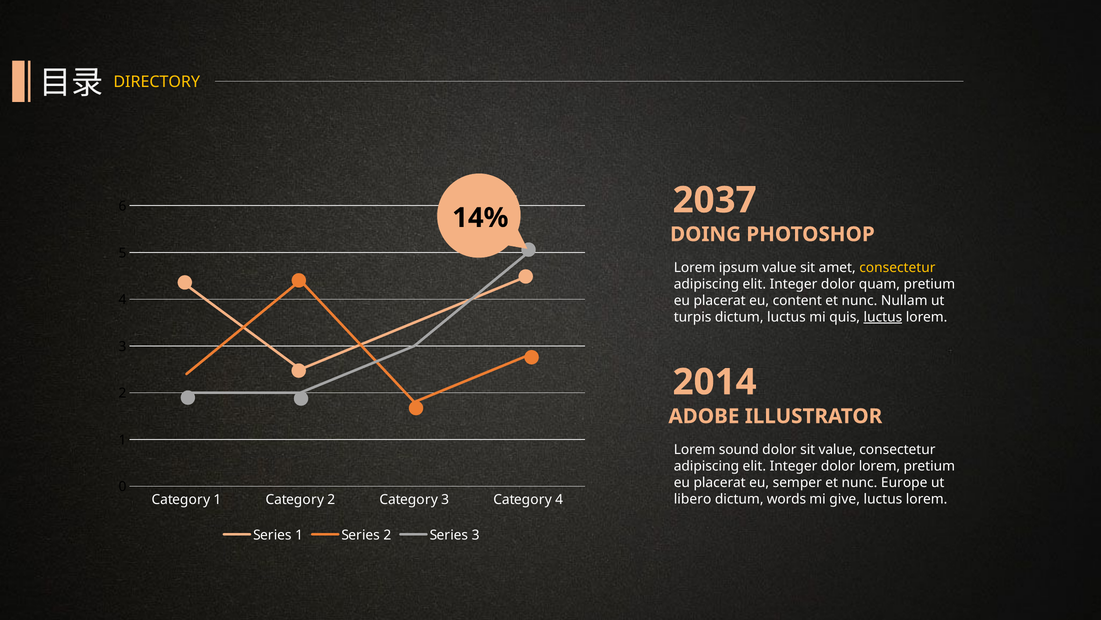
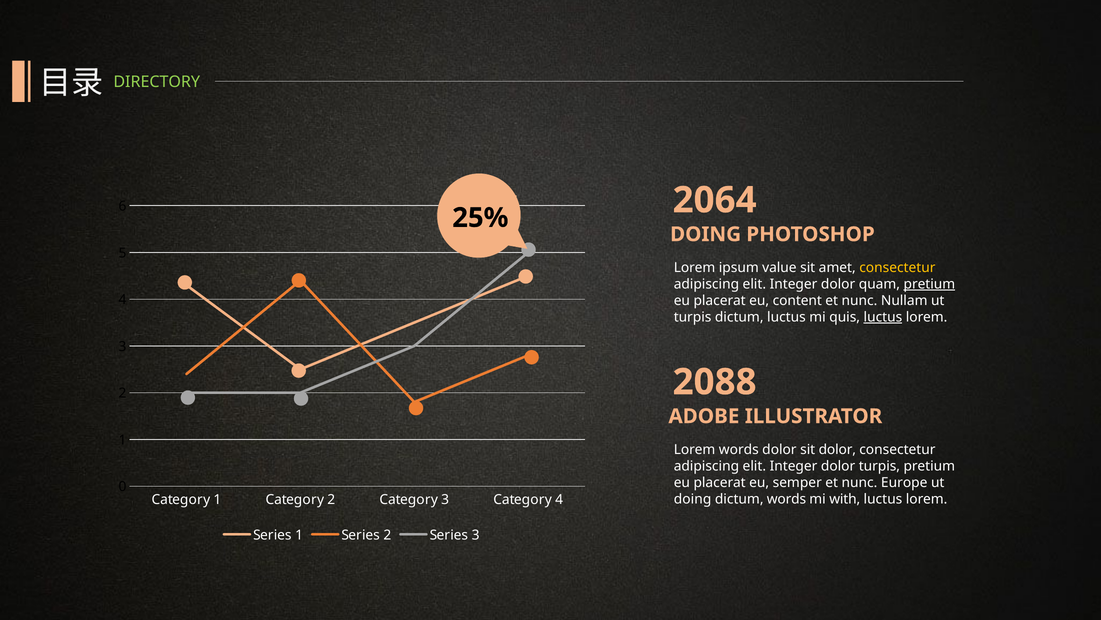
DIRECTORY colour: yellow -> light green
2037: 2037 -> 2064
14%: 14% -> 25%
pretium at (929, 284) underline: none -> present
2014: 2014 -> 2088
Lorem sound: sound -> words
sit value: value -> dolor
dolor lorem: lorem -> turpis
libero at (693, 499): libero -> doing
give: give -> with
